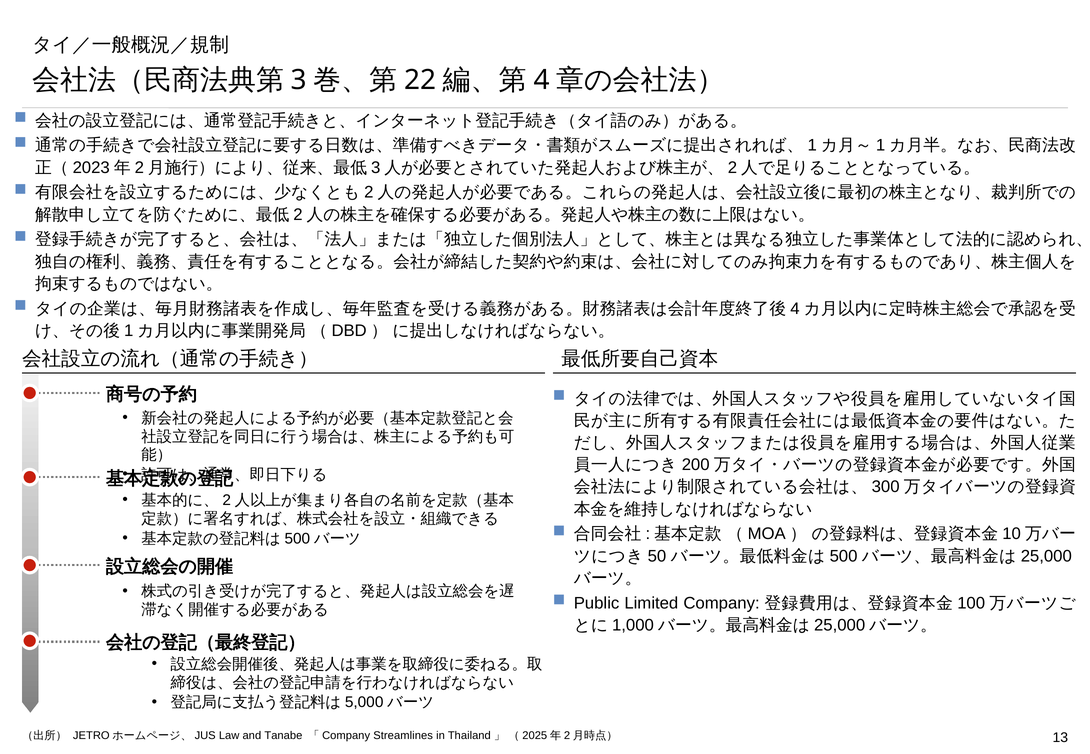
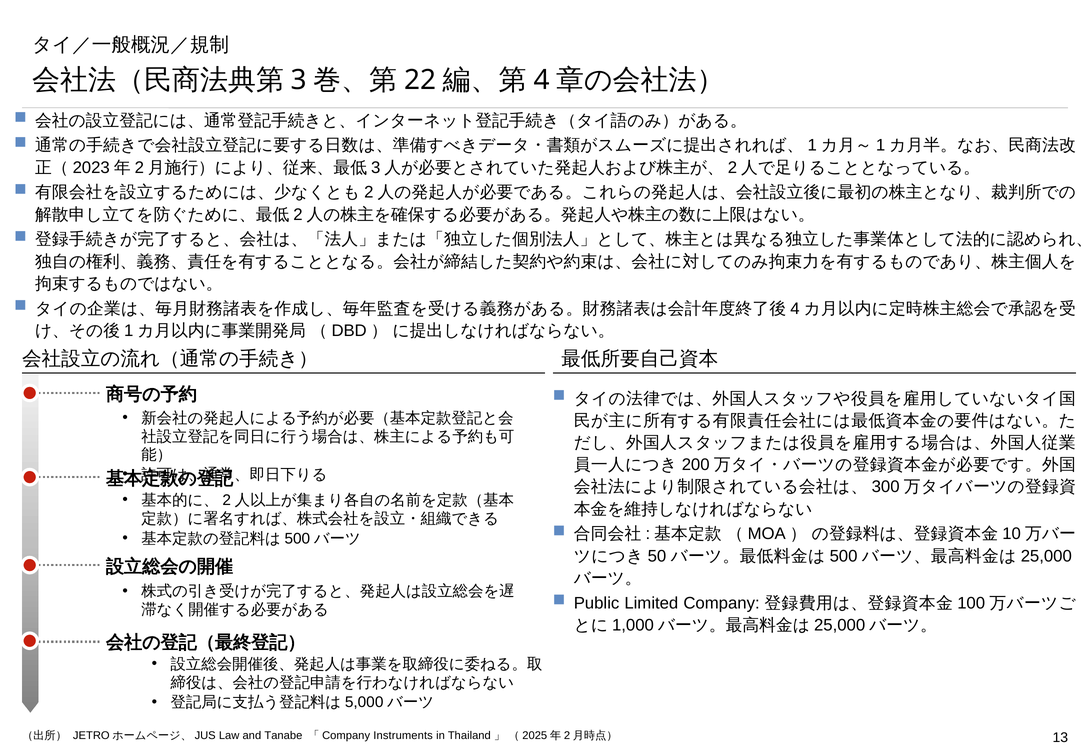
Streamlines: Streamlines -> Instruments
